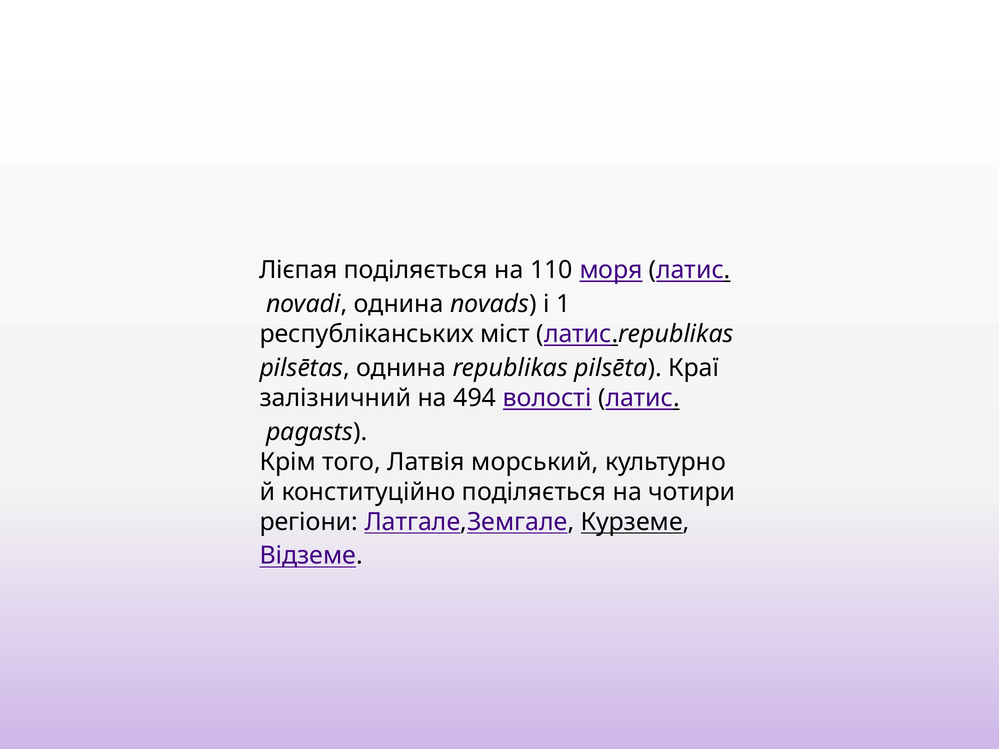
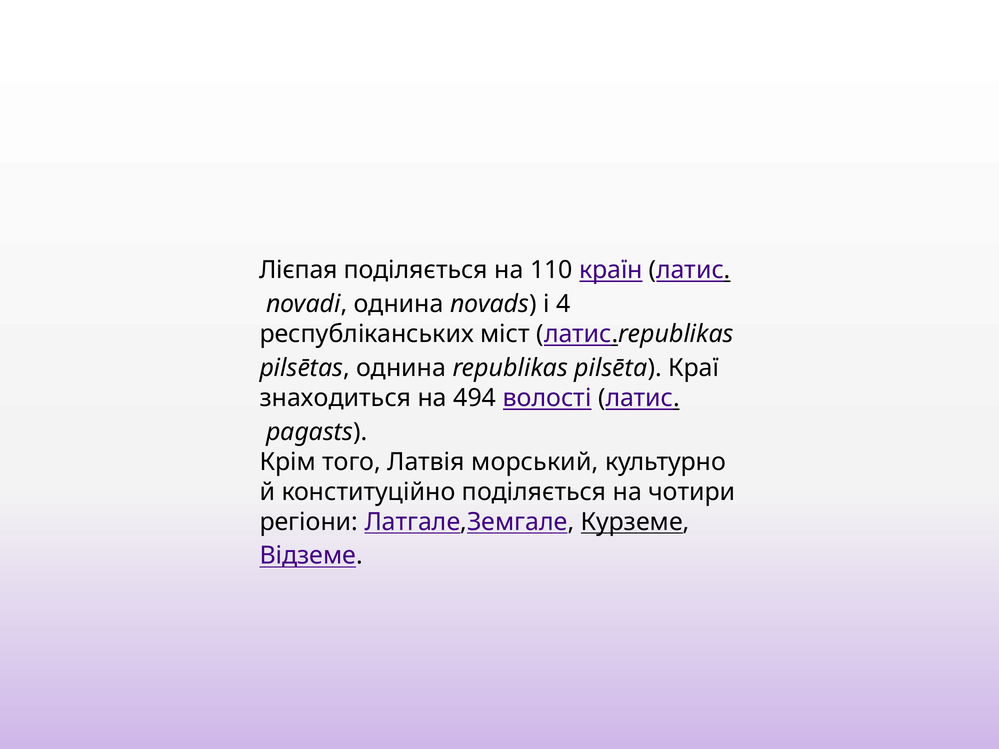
моря: моря -> країн
1: 1 -> 4
залізничний: залізничний -> знаходиться
